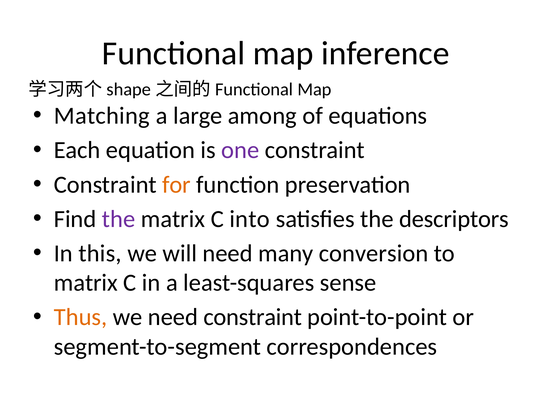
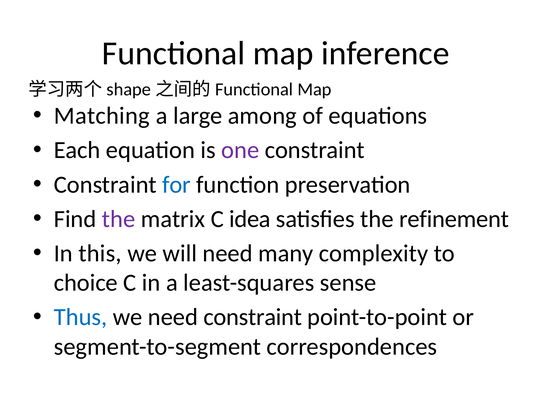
for colour: orange -> blue
into: into -> idea
descriptors: descriptors -> refinement
conversion: conversion -> complexity
matrix at (86, 283): matrix -> choice
Thus colour: orange -> blue
